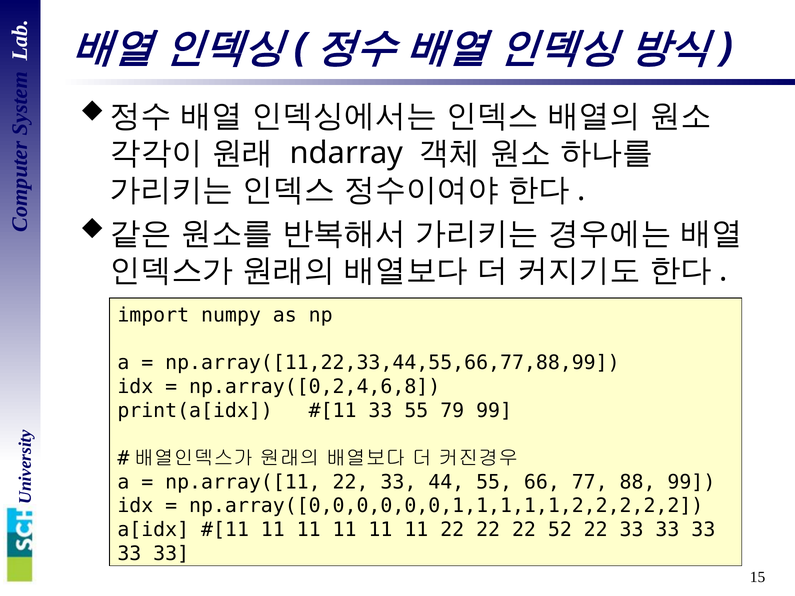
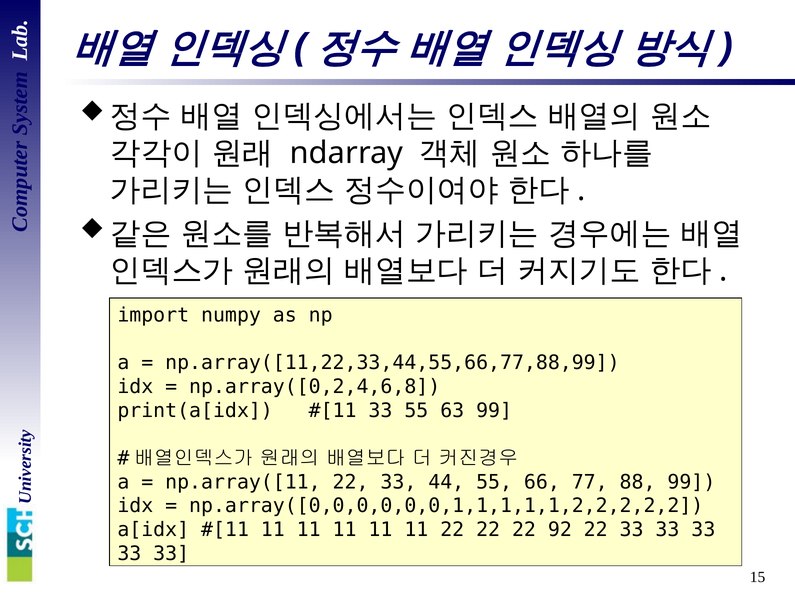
79: 79 -> 63
52: 52 -> 92
